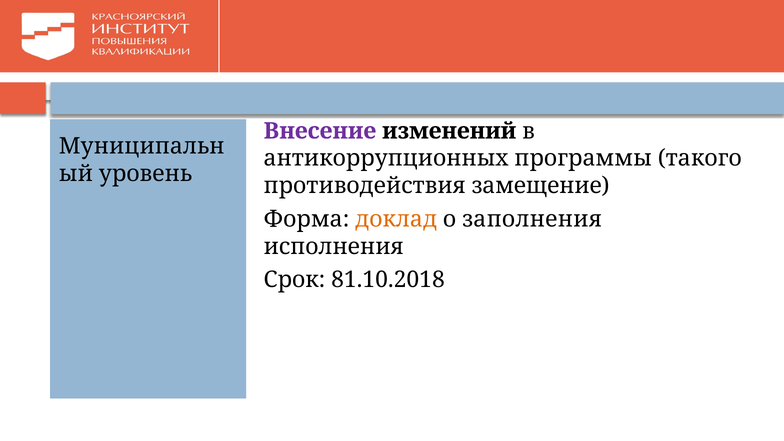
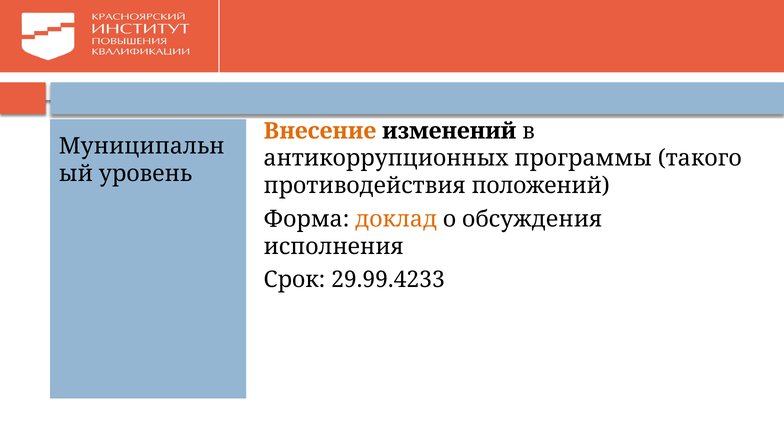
Внесение colour: purple -> orange
замещение: замещение -> положений
заполнения: заполнения -> обсуждения
81.10.2018: 81.10.2018 -> 29.99.4233
